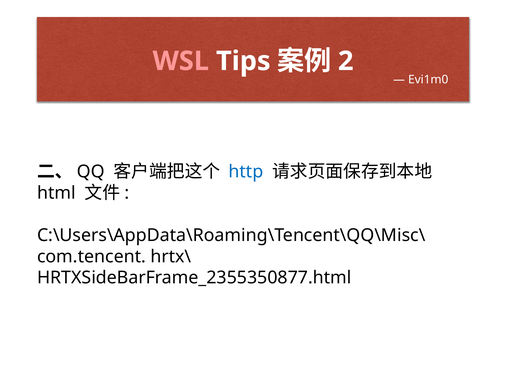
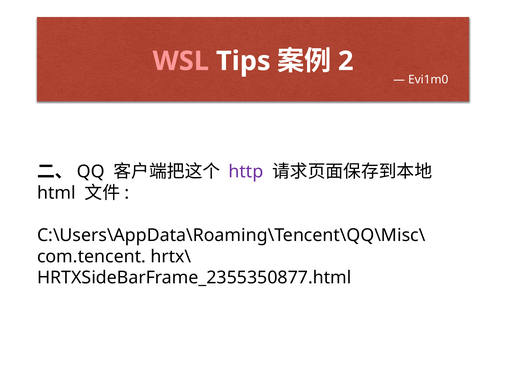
http colour: blue -> purple
